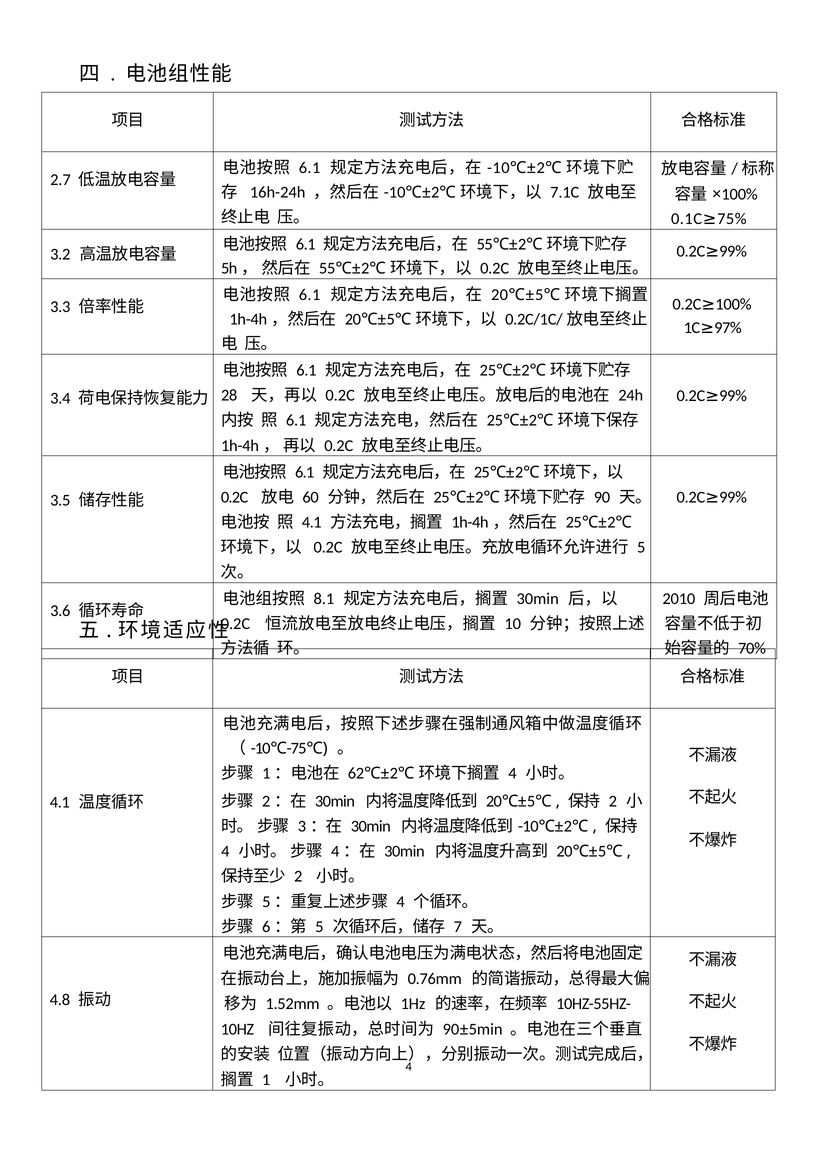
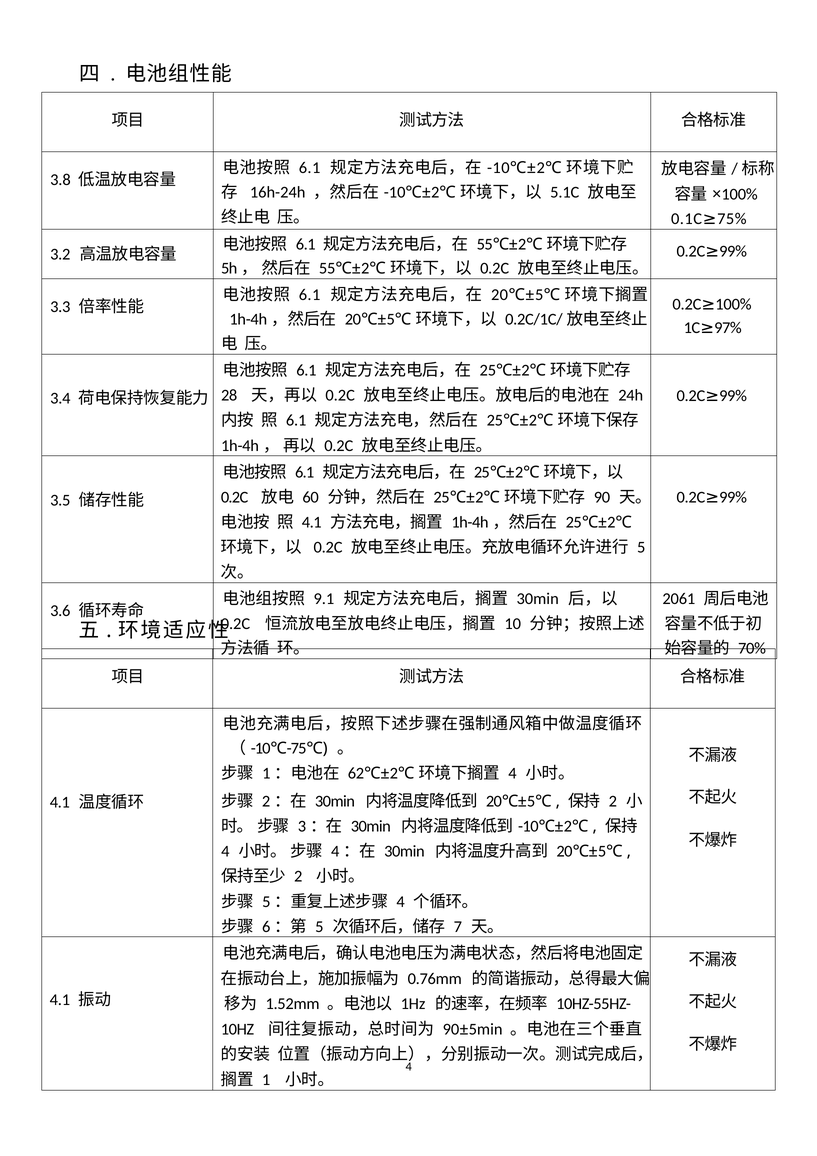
2.7: 2.7 -> 3.8
7.1C: 7.1C -> 5.1C
2010: 2010 -> 2061
8.1: 8.1 -> 9.1
4.8 at (60, 999): 4.8 -> 4.1
